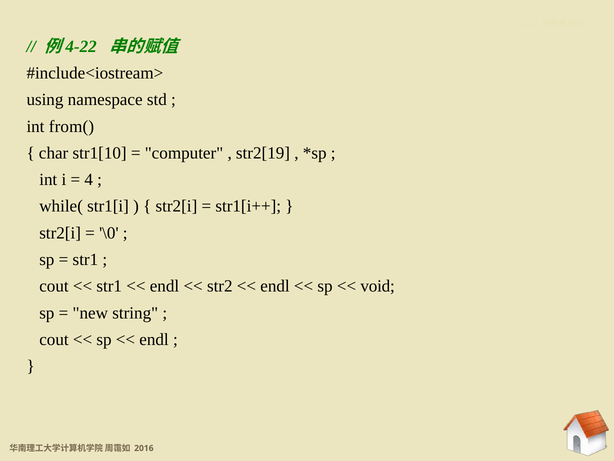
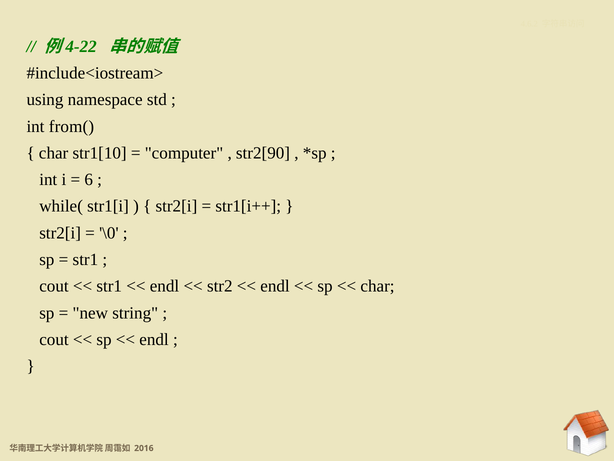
str2[19: str2[19 -> str2[90
4: 4 -> 6
void at (378, 286): void -> char
